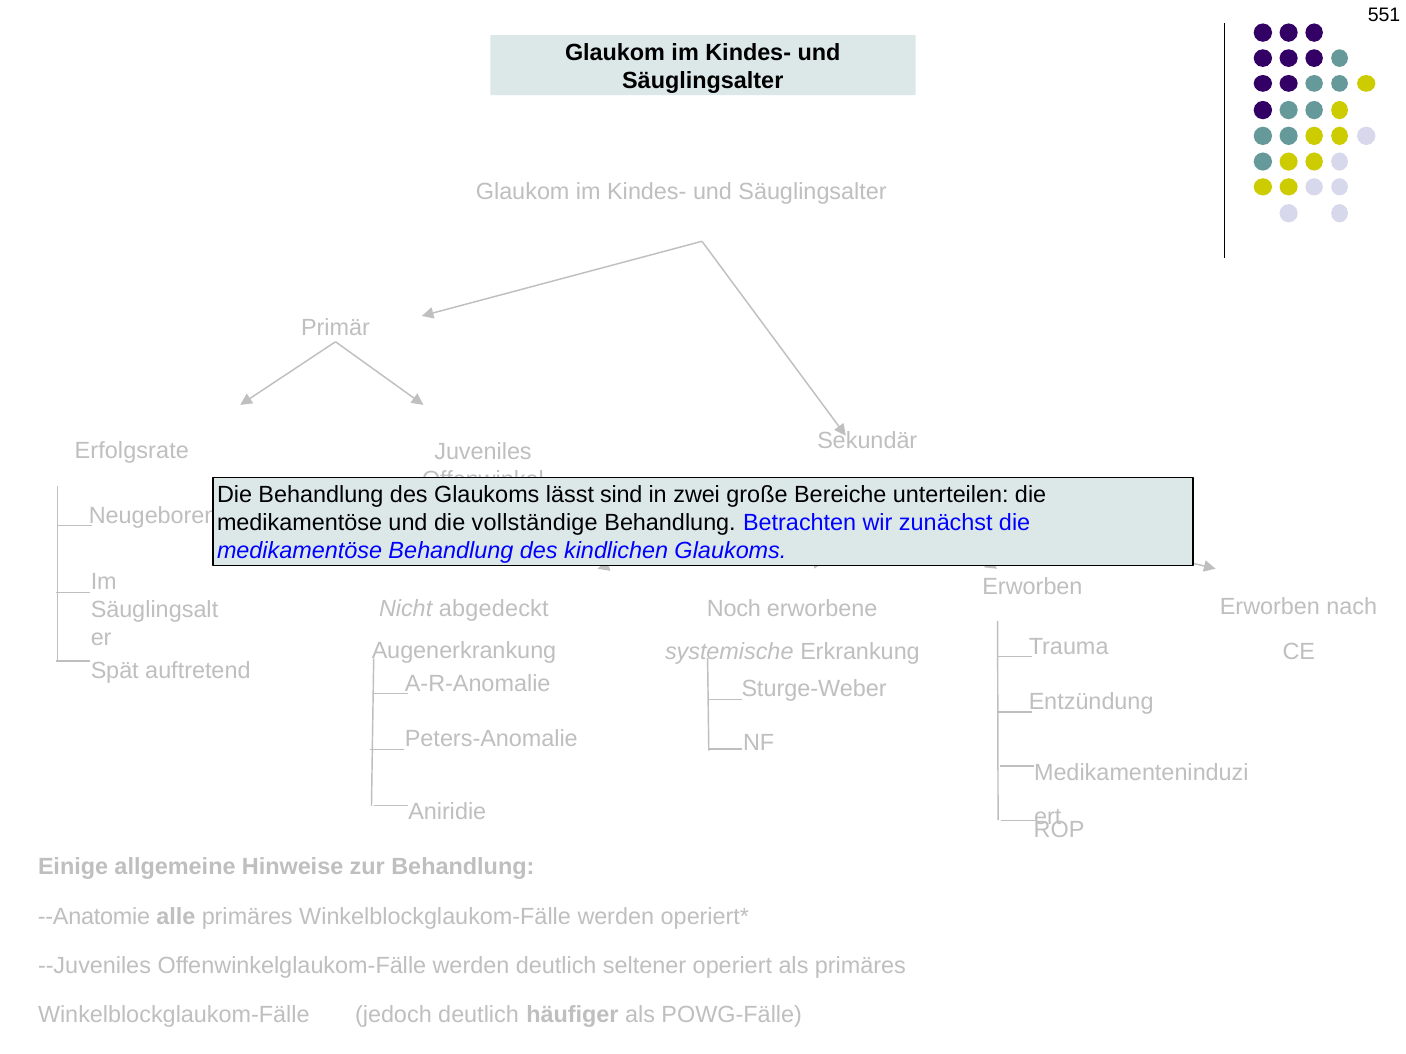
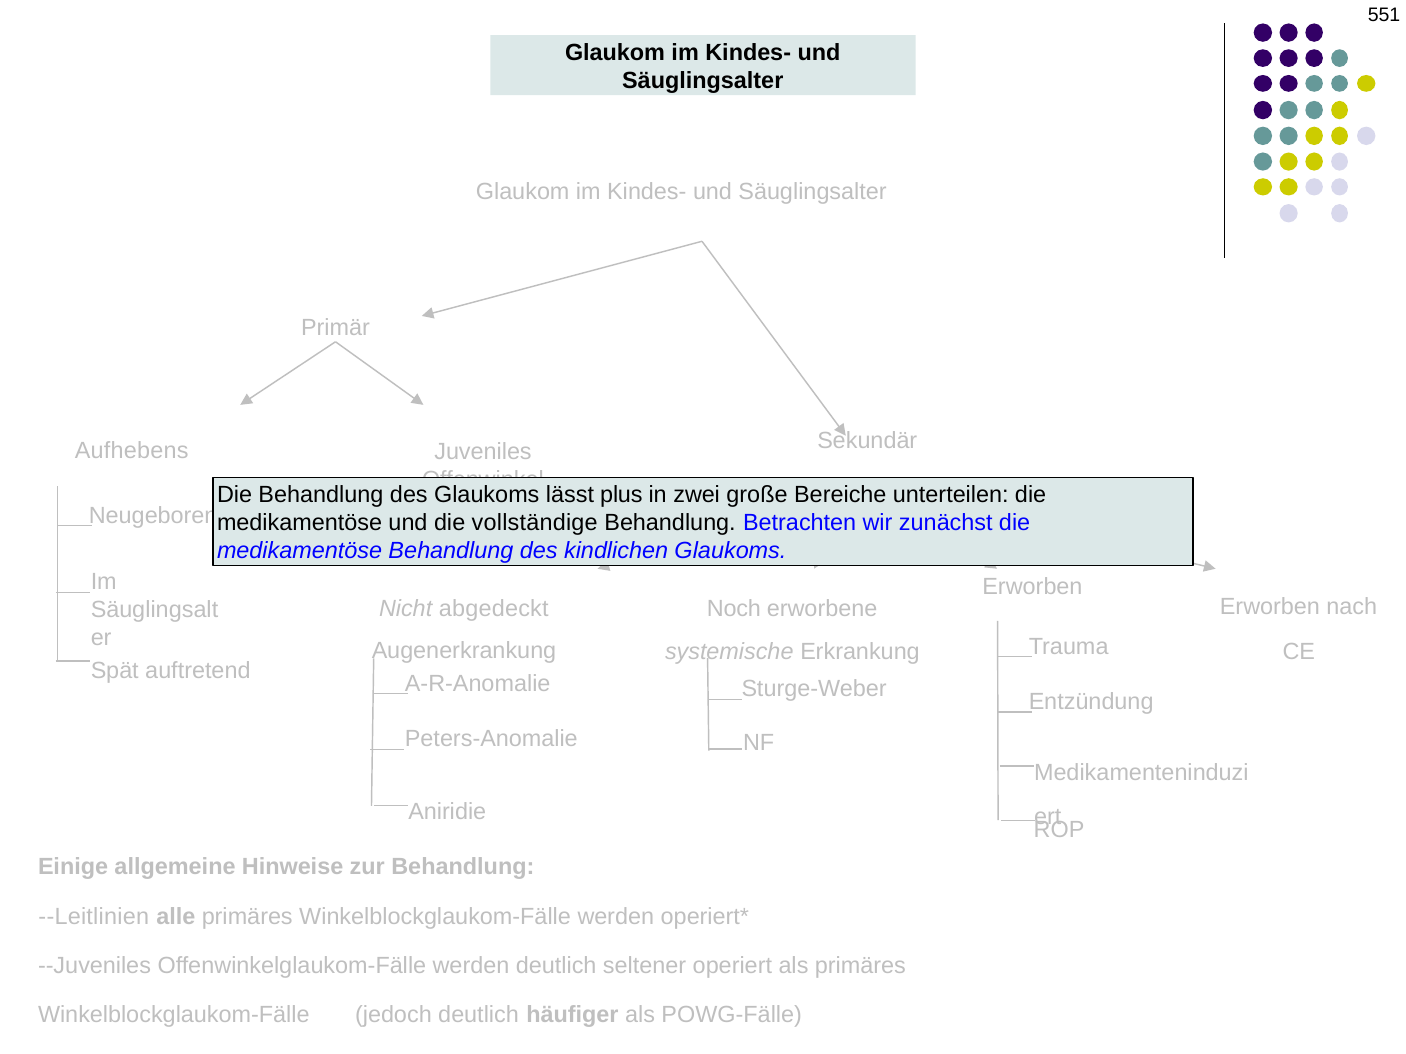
Erfolgsrate: Erfolgsrate -> Aufhebens
sind: sind -> plus
--Anatomie: --Anatomie -> --Leitlinien
